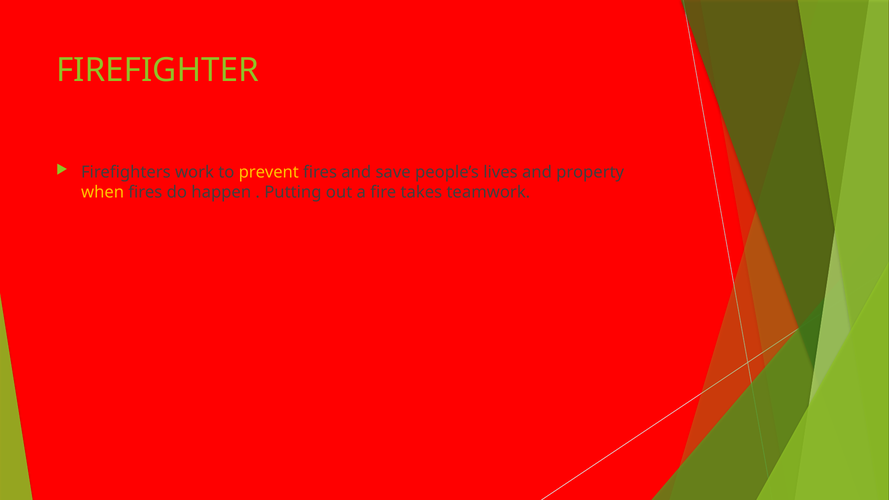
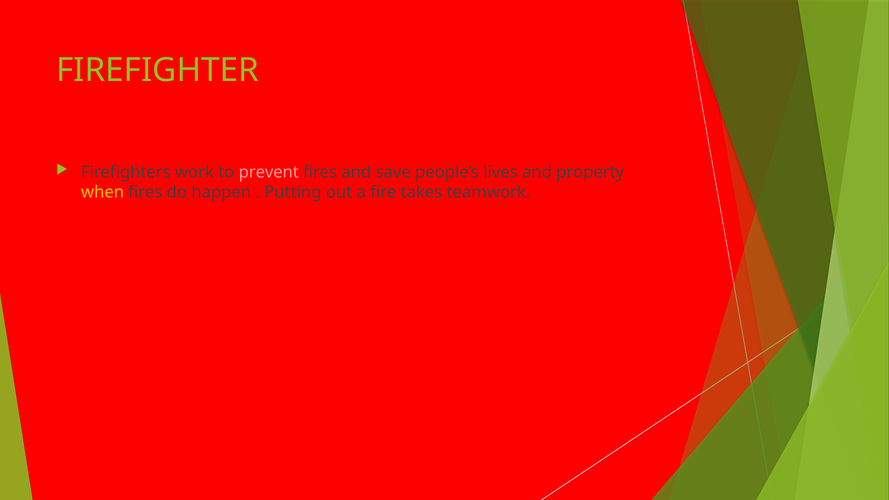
prevent colour: yellow -> pink
